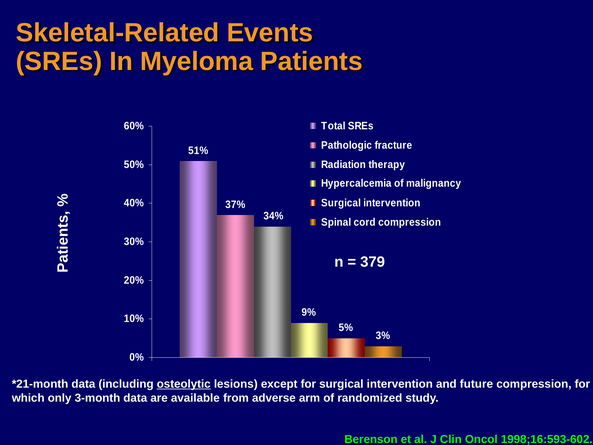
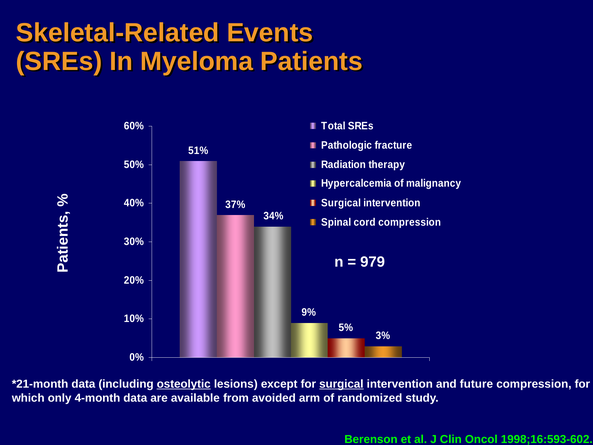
379: 379 -> 979
surgical at (341, 384) underline: none -> present
3-month: 3-month -> 4-month
adverse: adverse -> avoided
